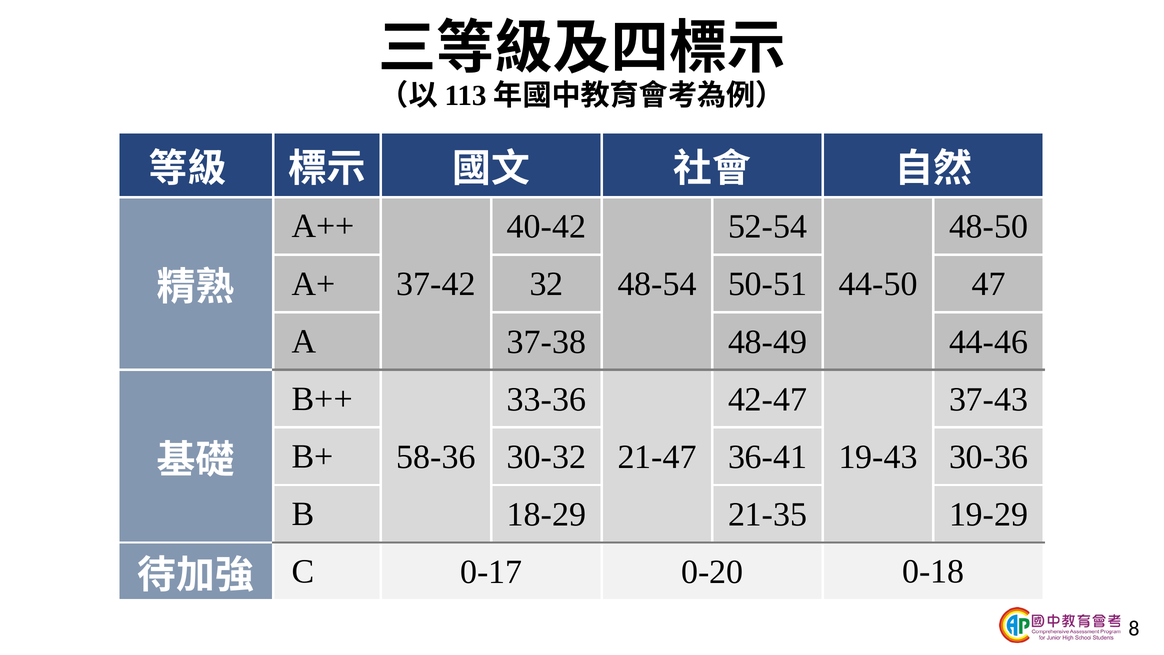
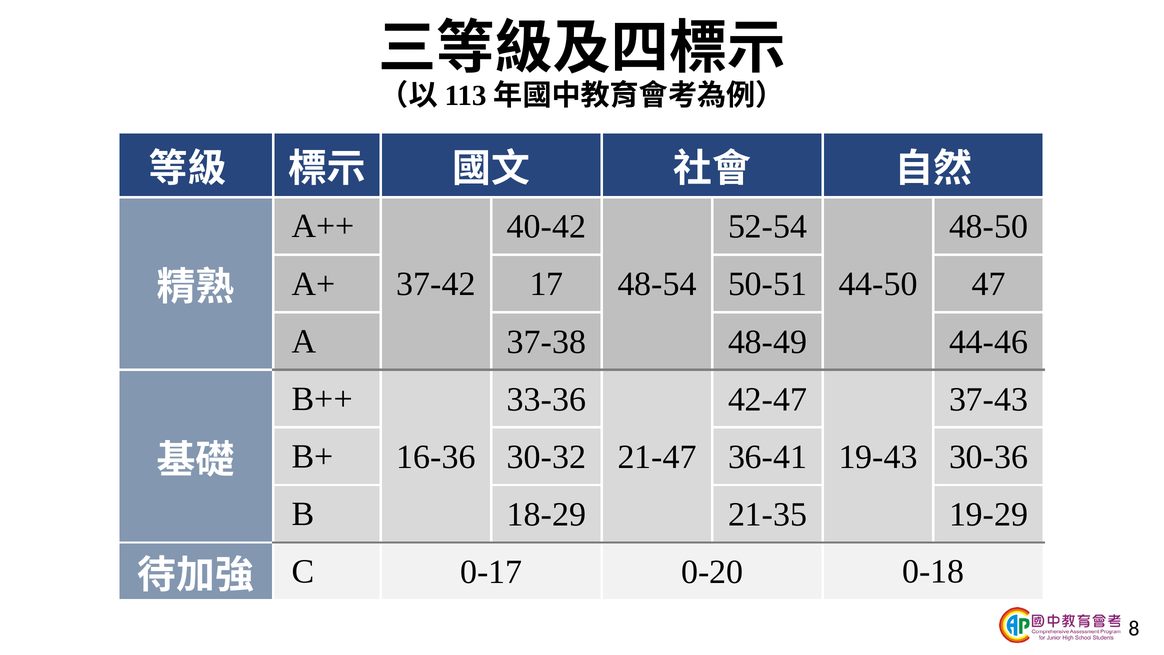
32: 32 -> 17
58-36: 58-36 -> 16-36
